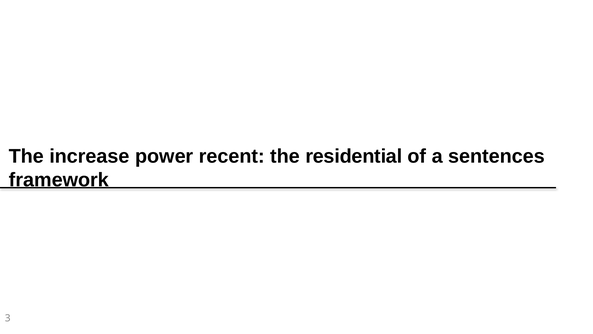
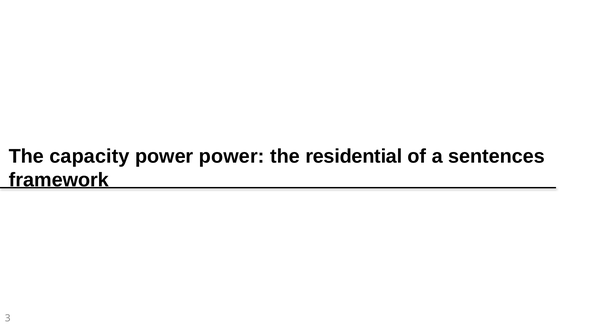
increase: increase -> capacity
power recent: recent -> power
